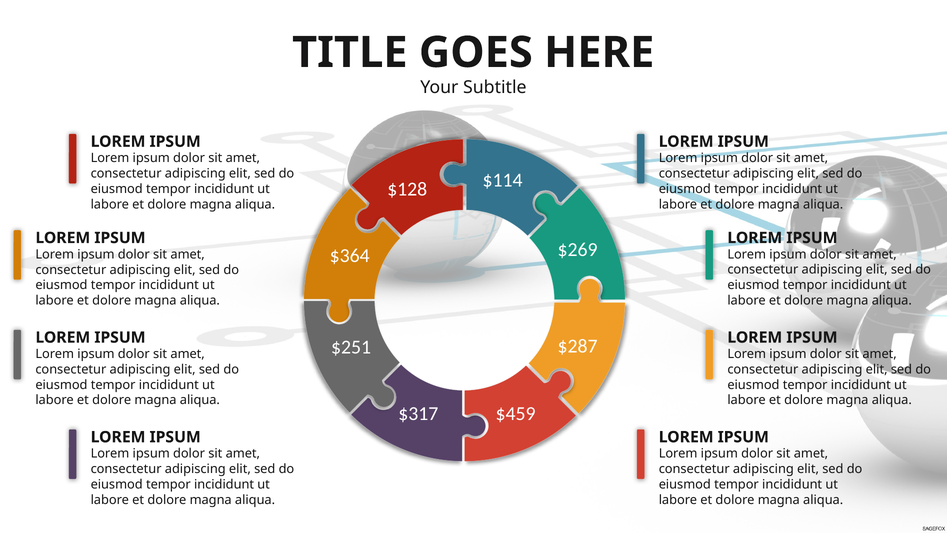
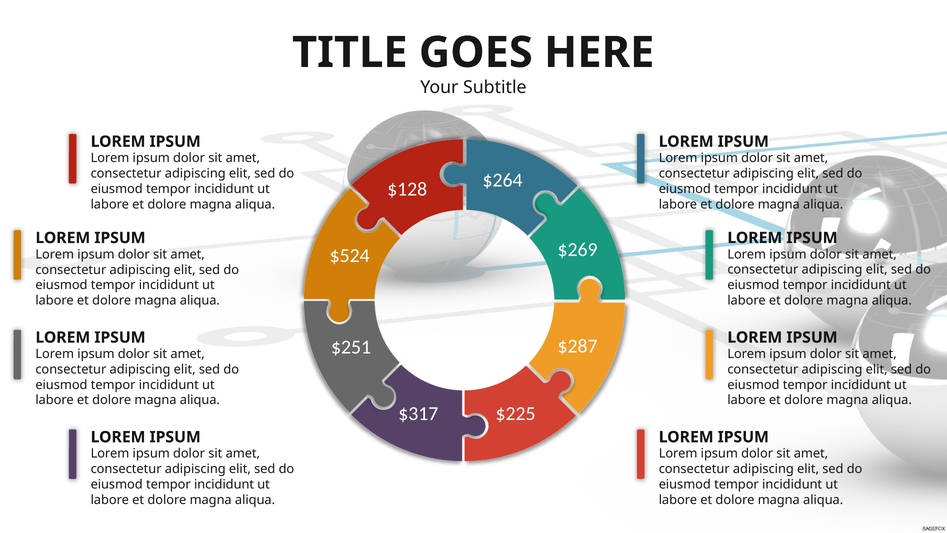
$114: $114 -> $264
$364: $364 -> $524
$459: $459 -> $225
